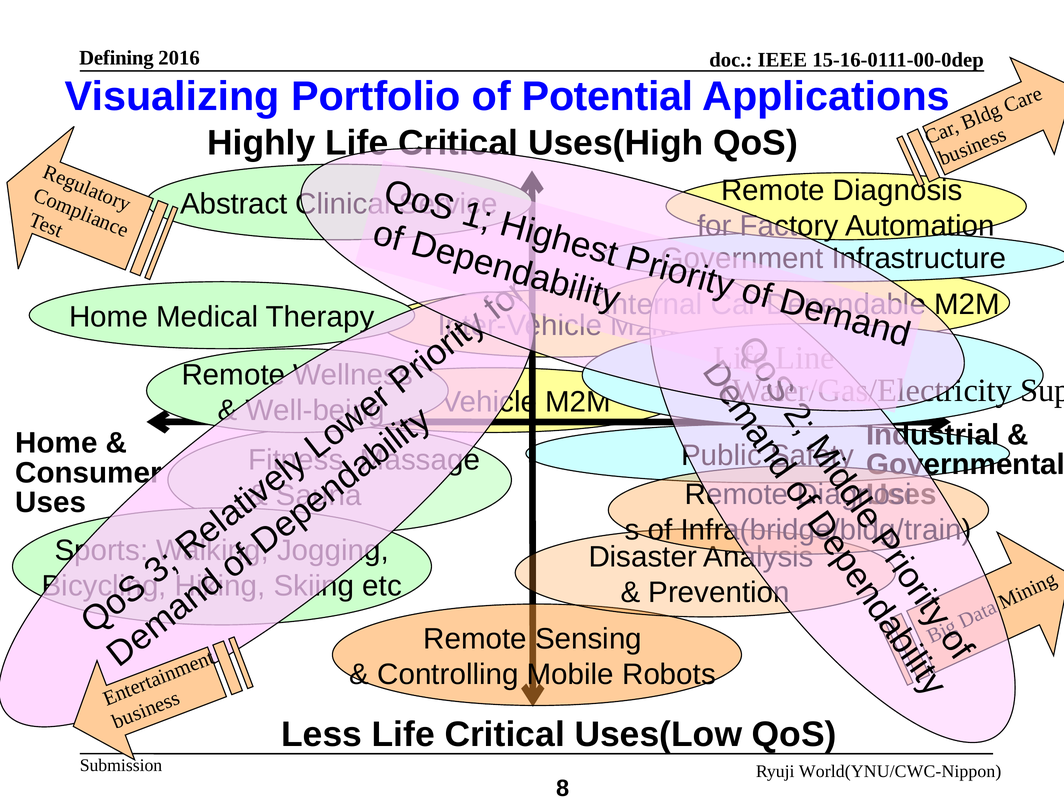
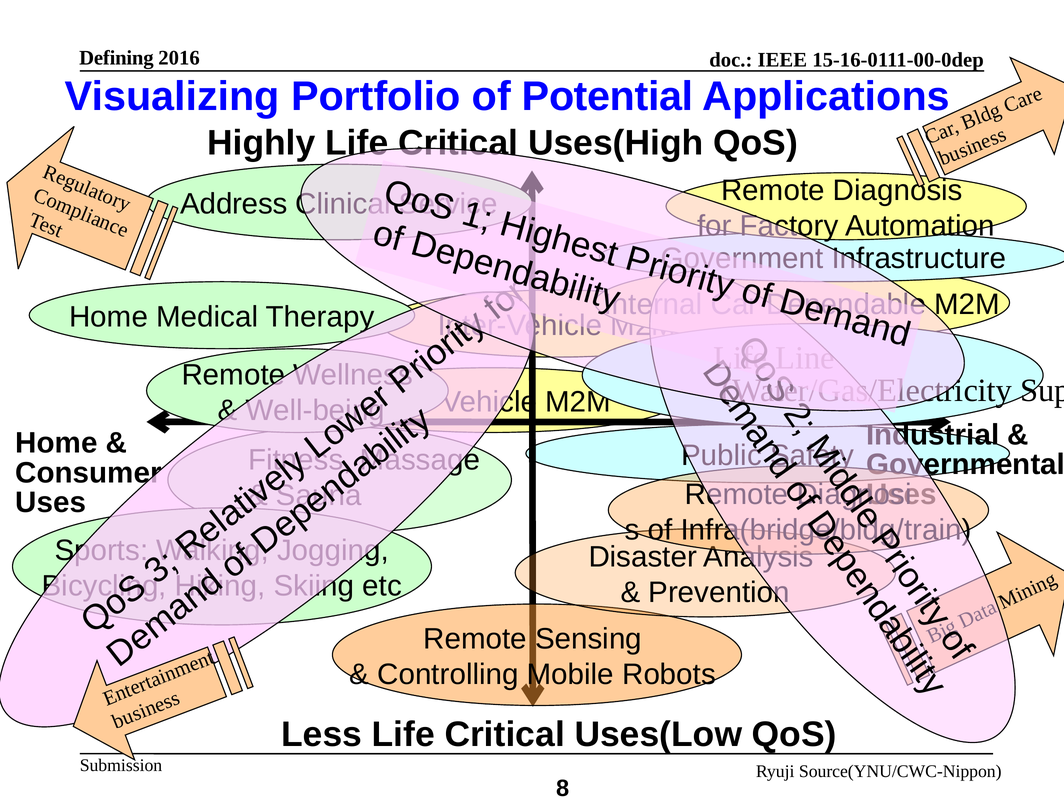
Abstract: Abstract -> Address
World(YNU/CWC-Nippon: World(YNU/CWC-Nippon -> Source(YNU/CWC-Nippon
